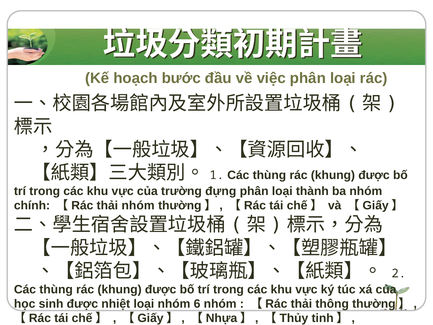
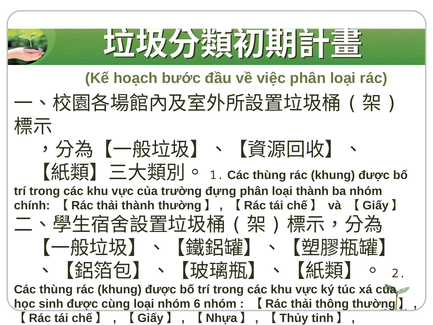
thải nhóm: nhóm -> thành
nhiệt: nhiệt -> cùng
